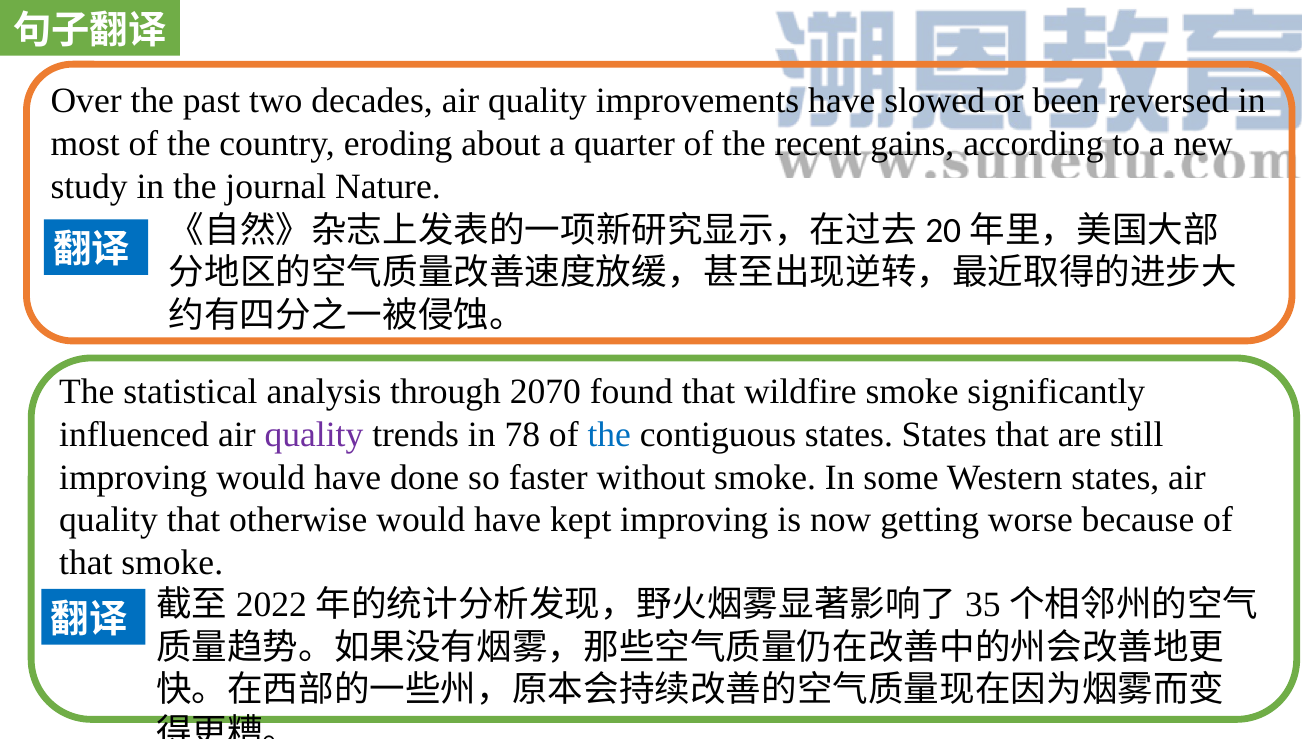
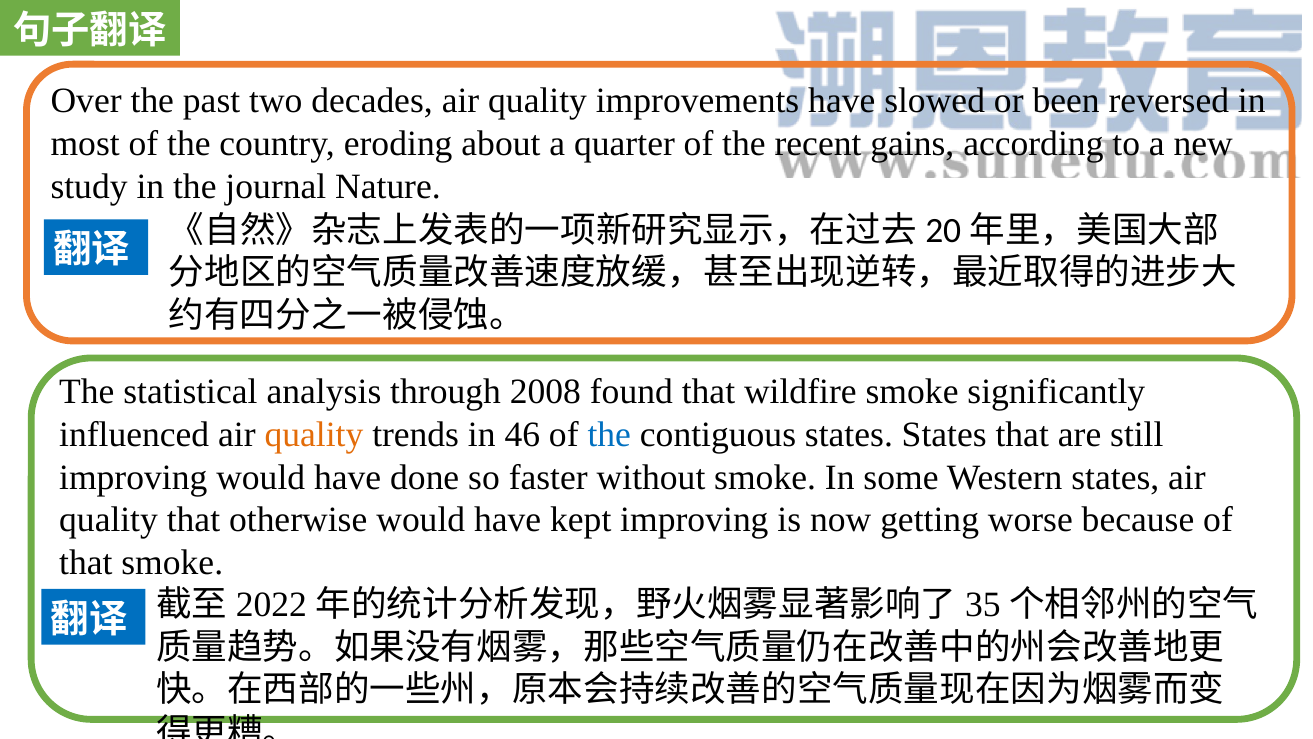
2070: 2070 -> 2008
quality at (314, 435) colour: purple -> orange
78: 78 -> 46
